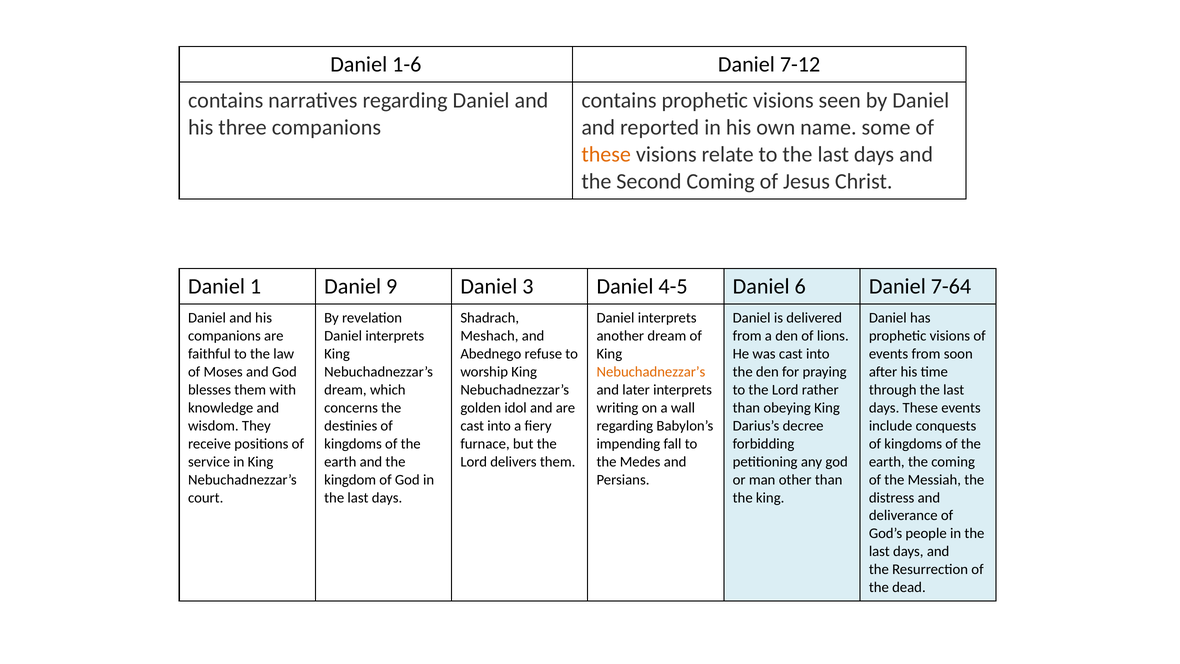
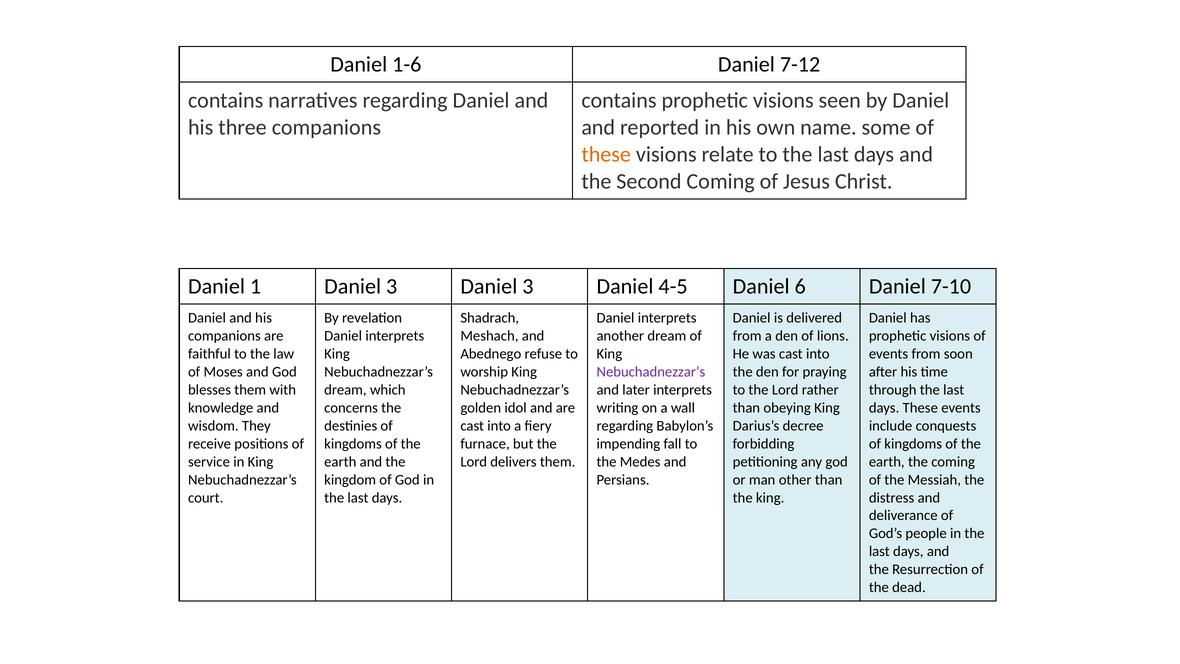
1 Daniel 9: 9 -> 3
7-64: 7-64 -> 7-10
Nebuchadnezzar’s at (651, 372) colour: orange -> purple
